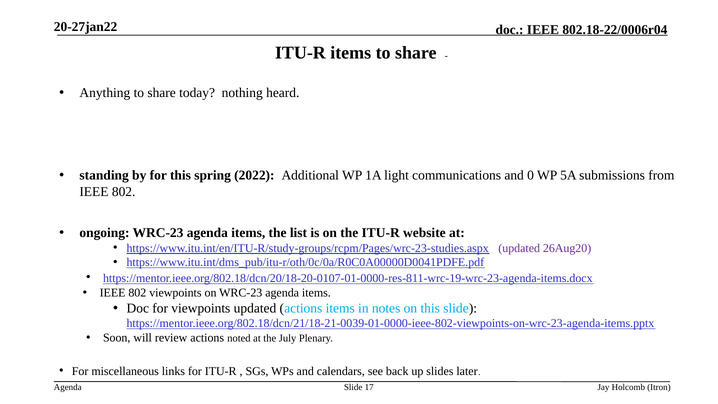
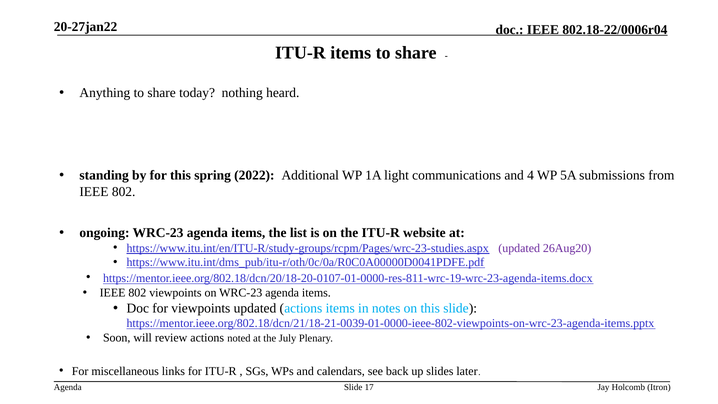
0: 0 -> 4
